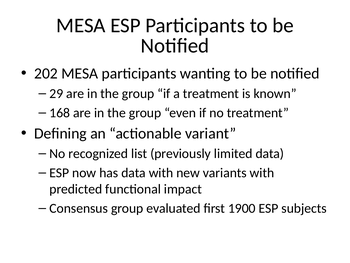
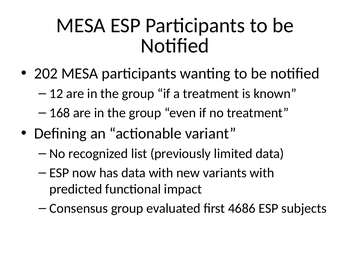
29: 29 -> 12
1900: 1900 -> 4686
